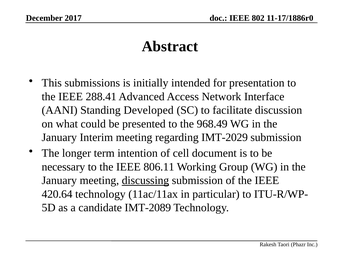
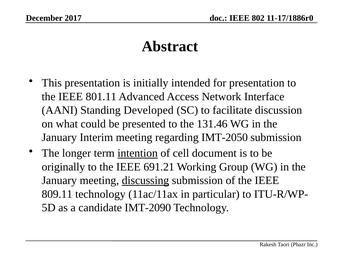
This submissions: submissions -> presentation
288.41: 288.41 -> 801.11
968.49: 968.49 -> 131.46
IMT-2029: IMT-2029 -> IMT-2050
intention underline: none -> present
necessary: necessary -> originally
806.11: 806.11 -> 691.21
420.64: 420.64 -> 809.11
IMT-2089: IMT-2089 -> IMT-2090
